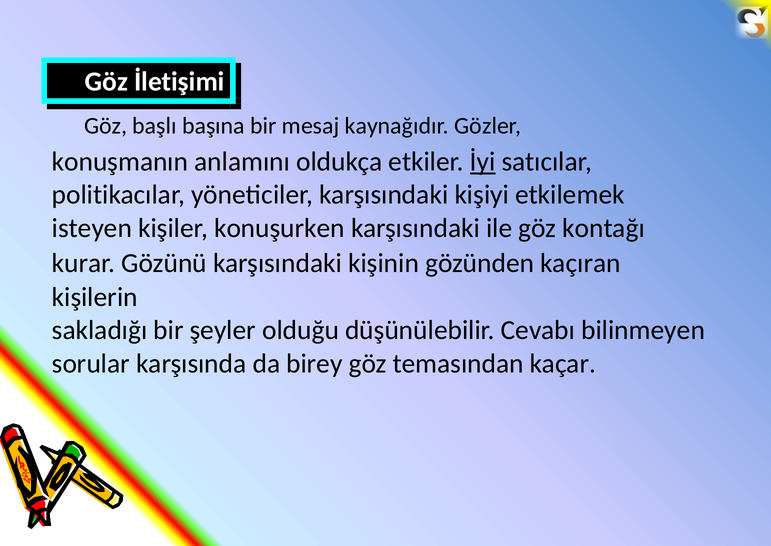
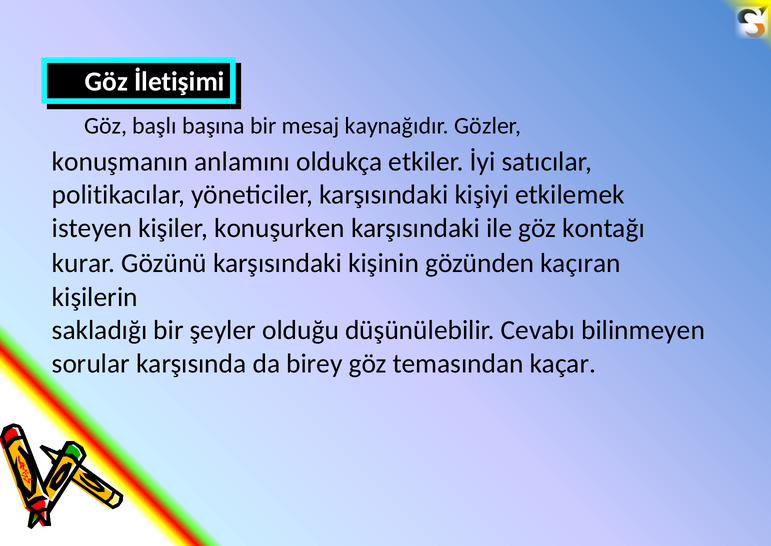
İyi underline: present -> none
